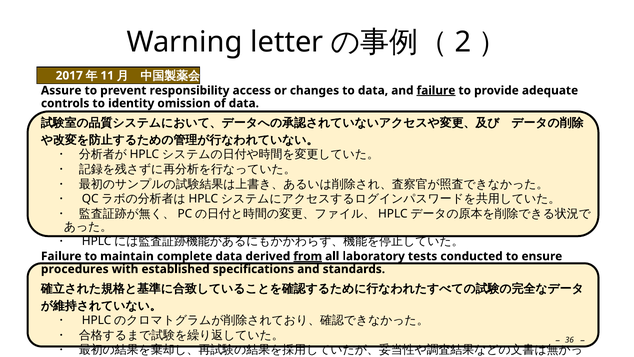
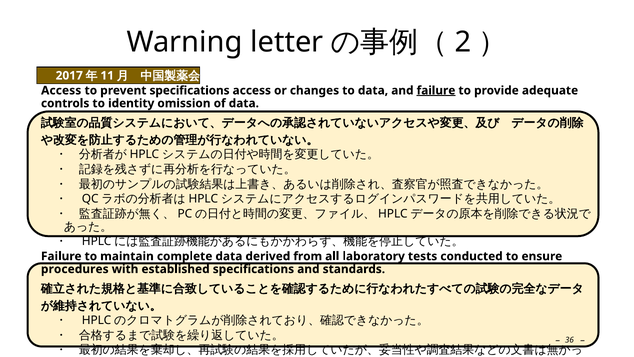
Assure at (61, 90): Assure -> Access
prevent responsibility: responsibility -> specifications
from underline: present -> none
